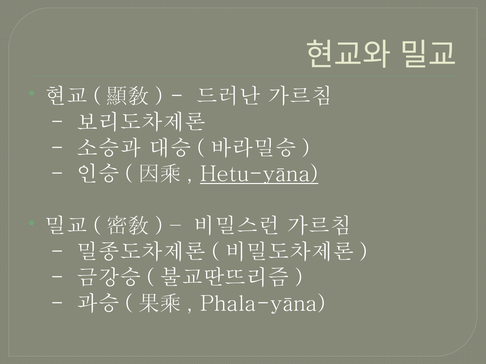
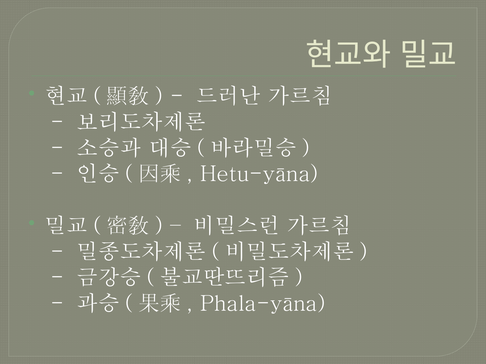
Hetu-yāna underline: present -> none
